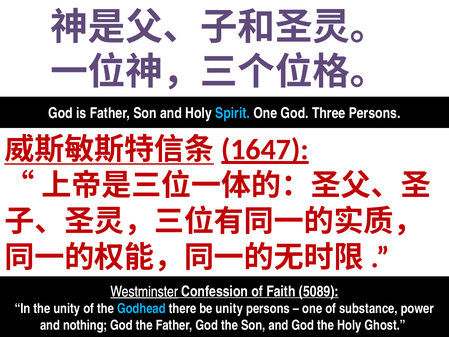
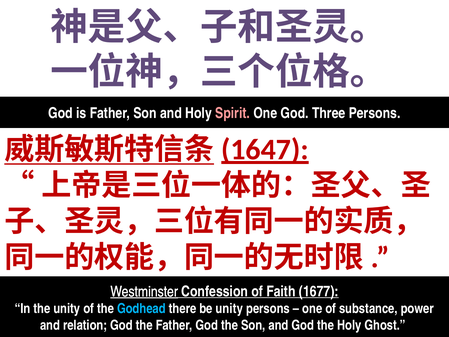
Spirit colour: light blue -> pink
5089: 5089 -> 1677
nothing: nothing -> relation
